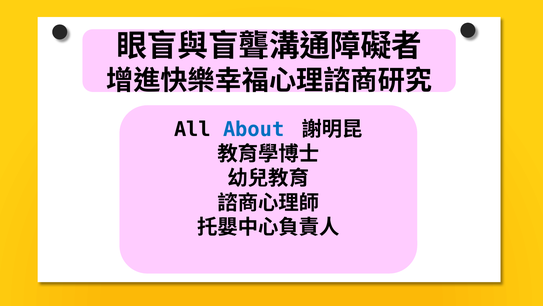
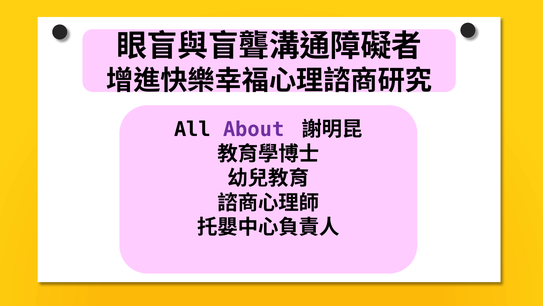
About colour: blue -> purple
